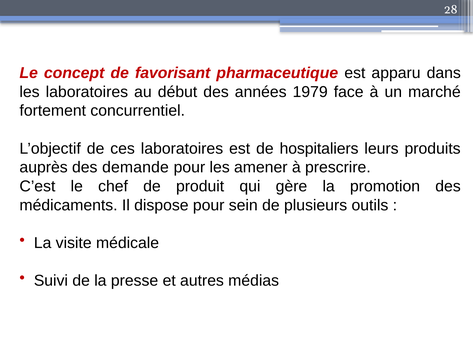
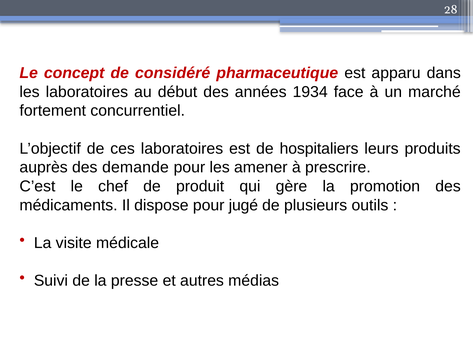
favorisant: favorisant -> considéré
1979: 1979 -> 1934
sein: sein -> jugé
